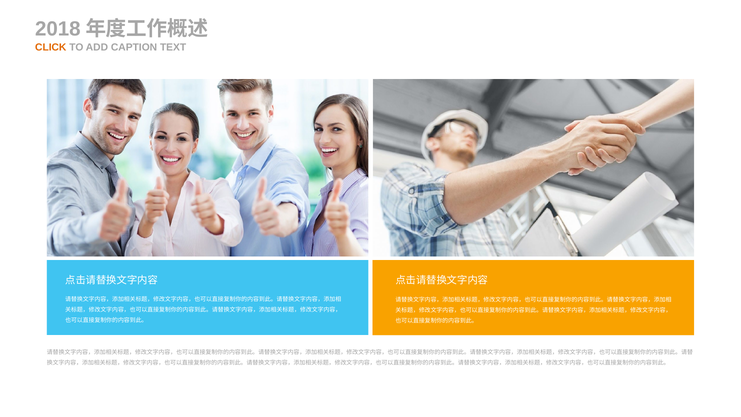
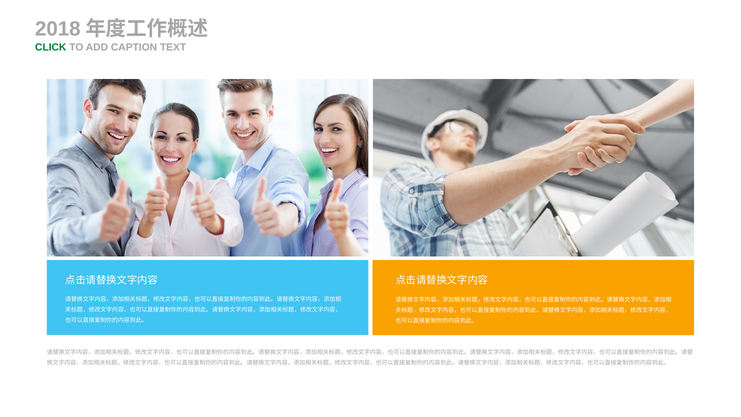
CLICK colour: orange -> green
